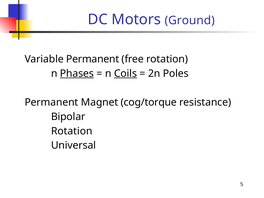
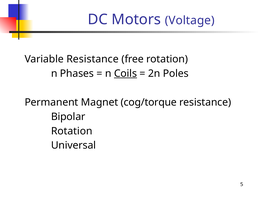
Ground: Ground -> Voltage
Variable Permanent: Permanent -> Resistance
Phases underline: present -> none
